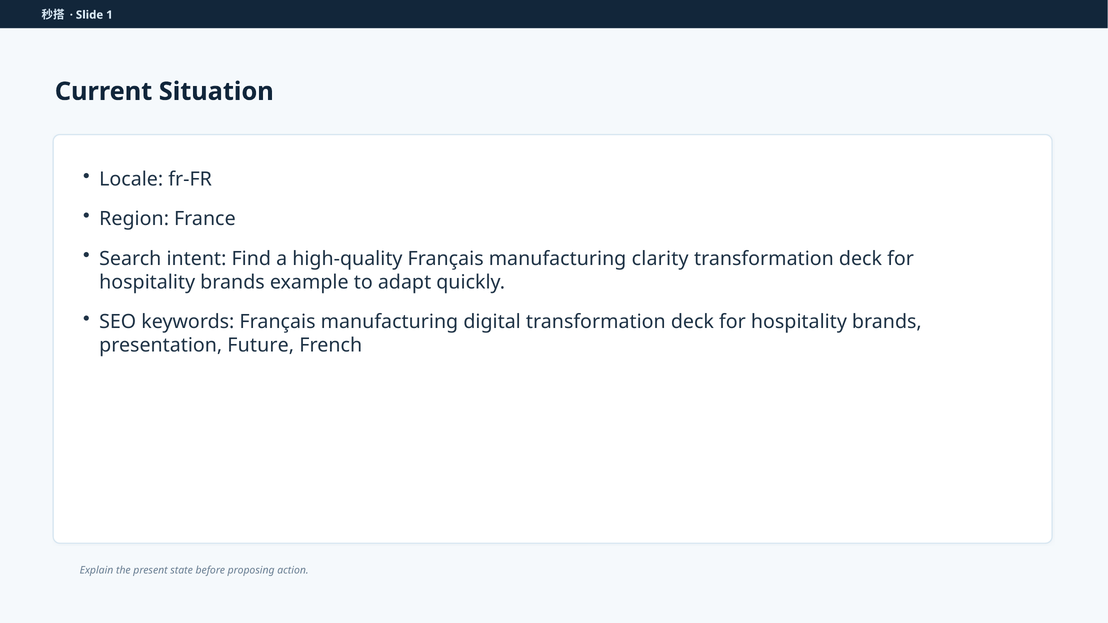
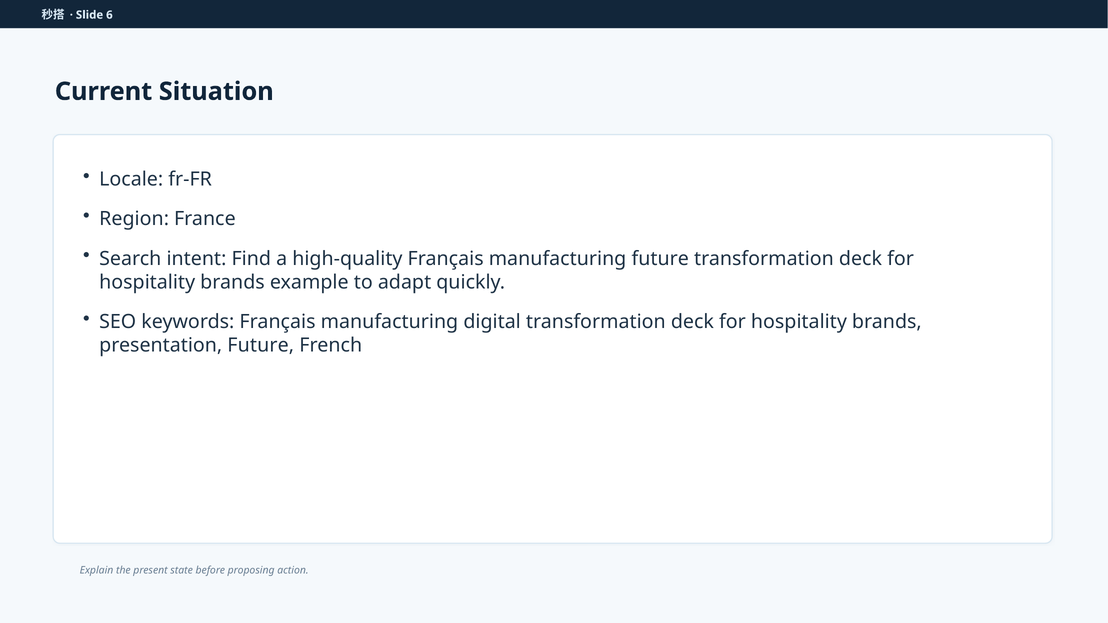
1: 1 -> 6
manufacturing clarity: clarity -> future
